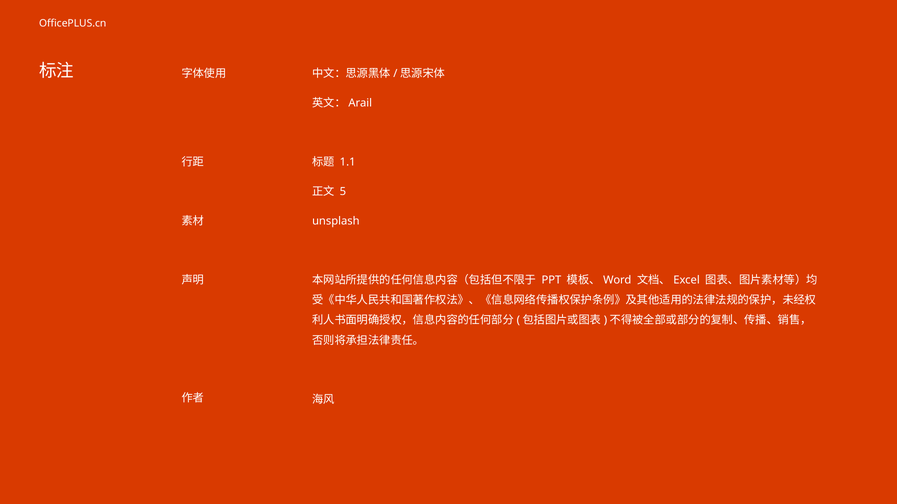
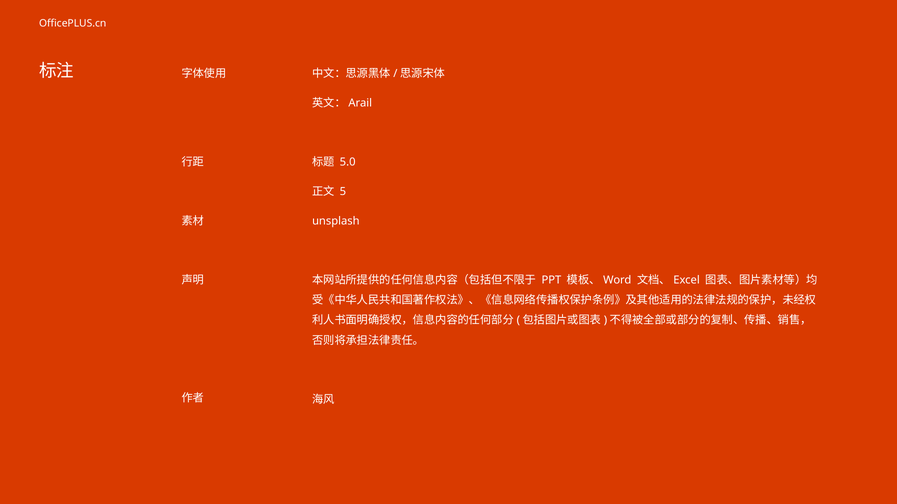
1.1: 1.1 -> 5.0
